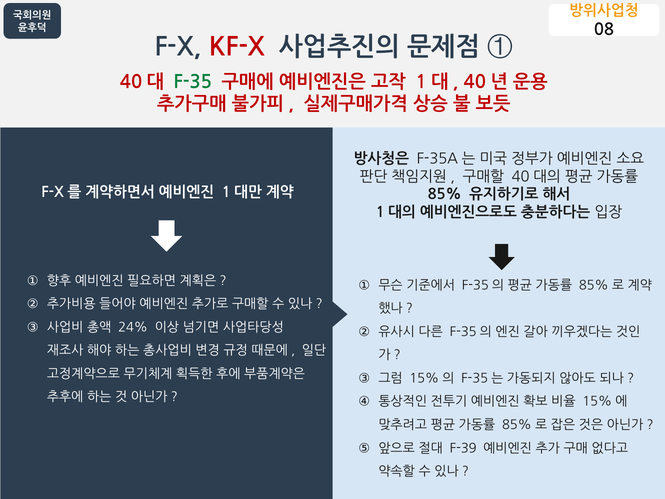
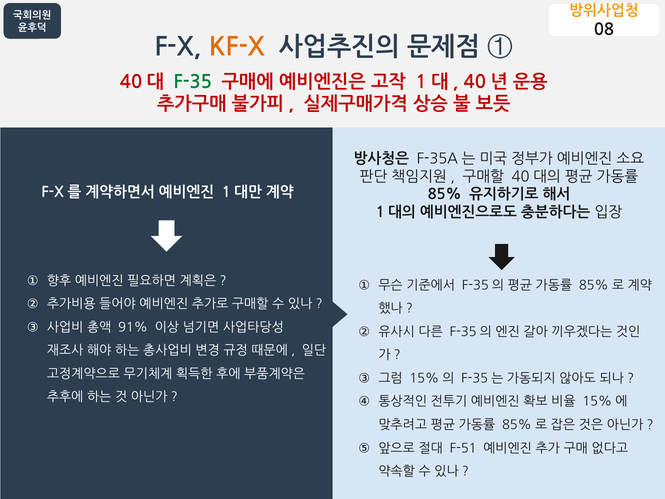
KF-X colour: red -> orange
24%: 24% -> 91%
F-39: F-39 -> F-51
